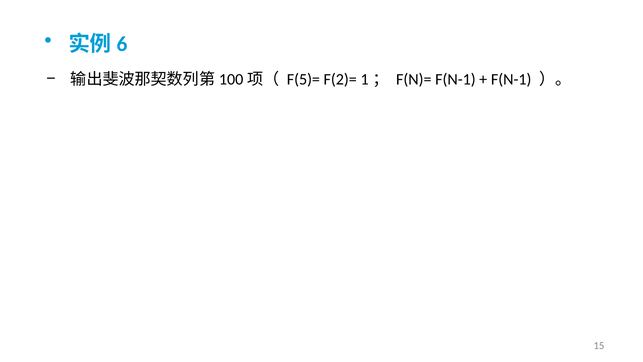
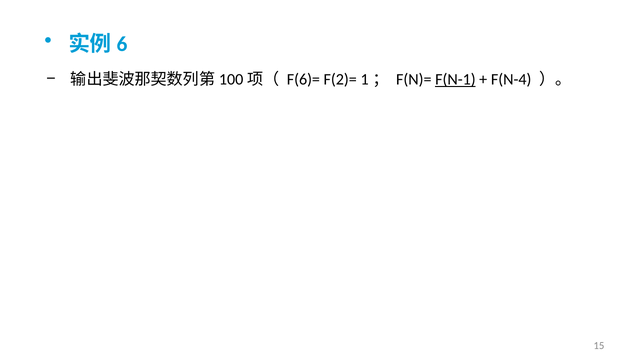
F(5)=: F(5)= -> F(6)=
F(N-1 at (455, 79) underline: none -> present
F(N-1 at (511, 79): F(N-1 -> F(N-4
